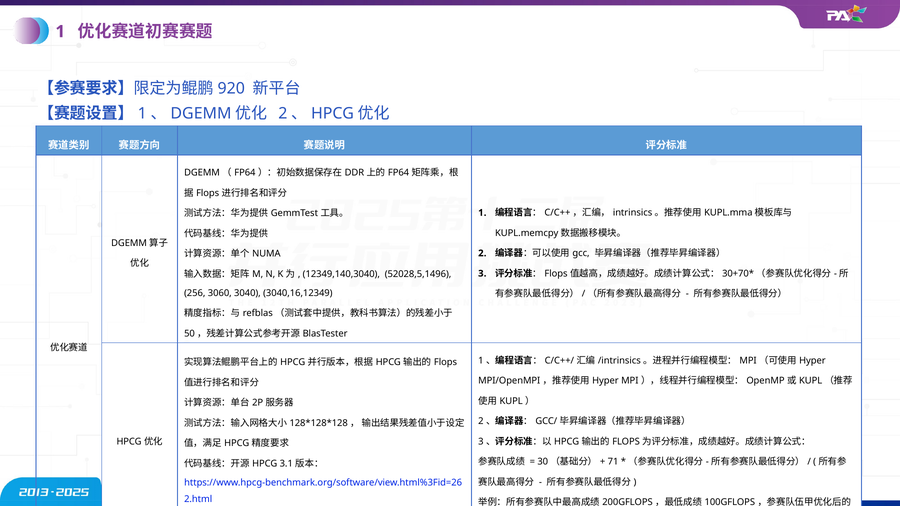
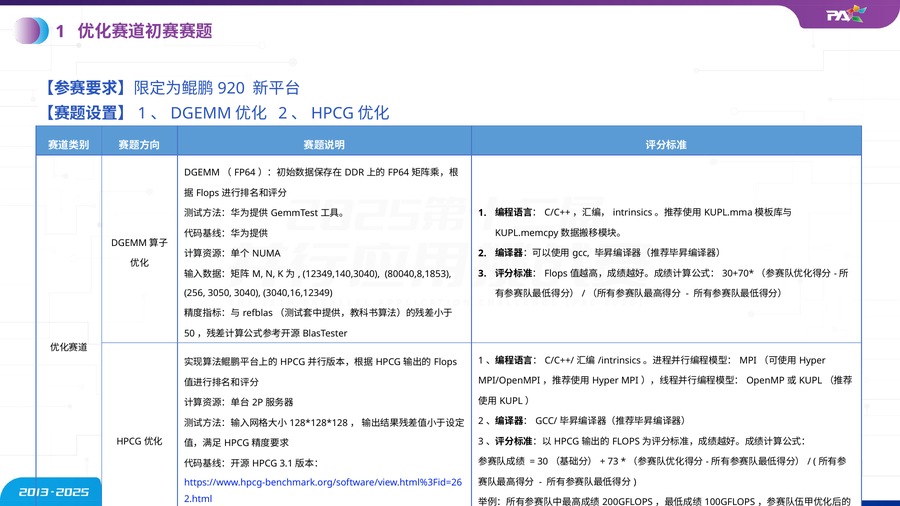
52028,5,1496: 52028,5,1496 -> 80040,8,1853
3060: 3060 -> 3050
71: 71 -> 73
